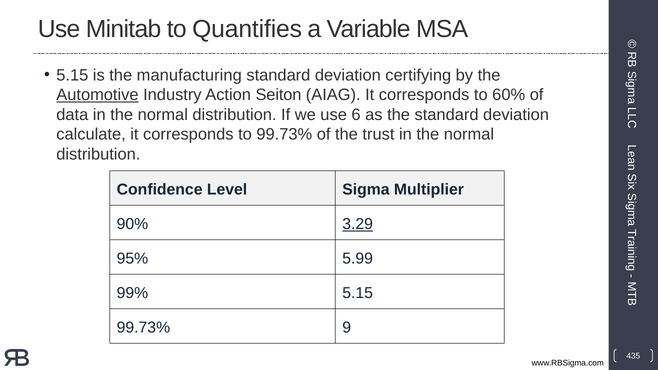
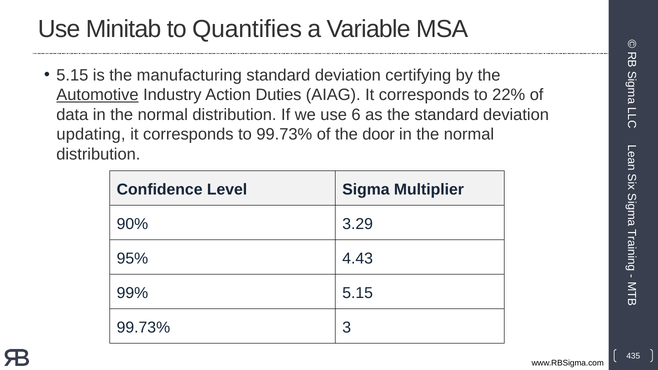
Seiton: Seiton -> Duties
60%: 60% -> 22%
calculate: calculate -> updating
trust: trust -> door
3.29 underline: present -> none
5.99: 5.99 -> 4.43
9: 9 -> 3
